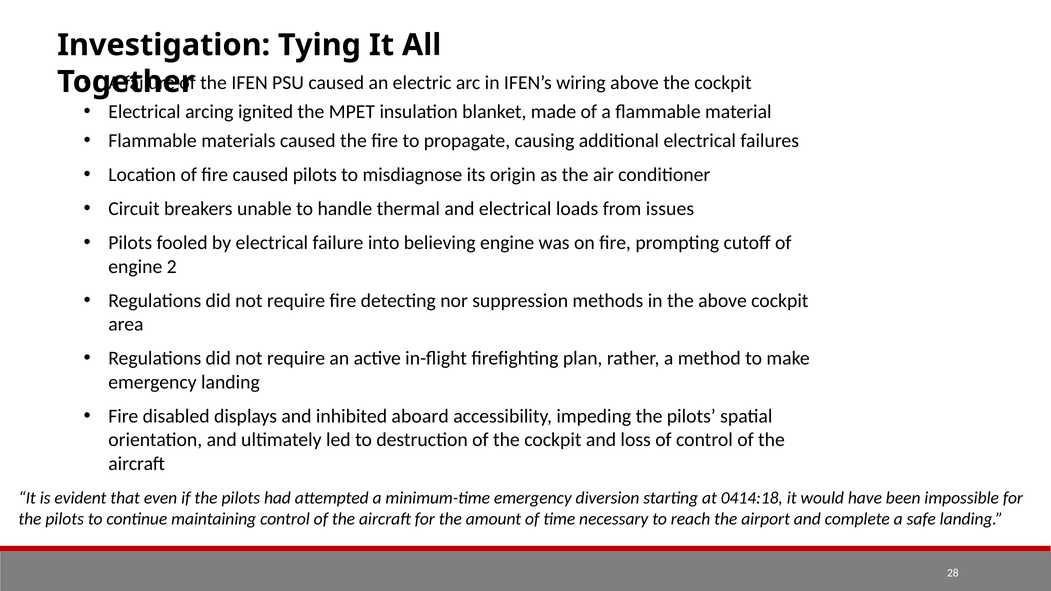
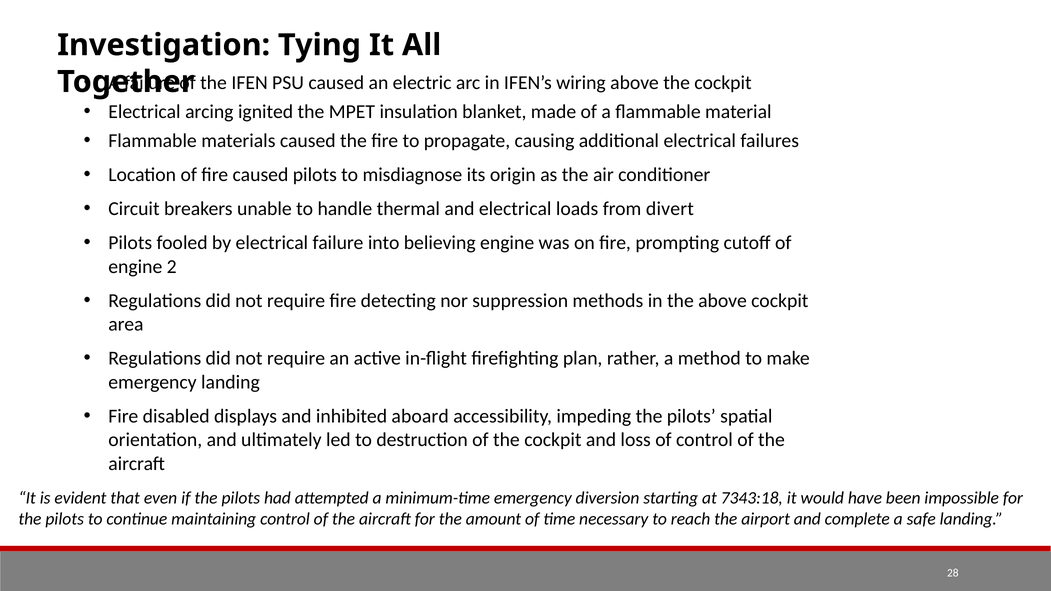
issues: issues -> divert
0414:18: 0414:18 -> 7343:18
